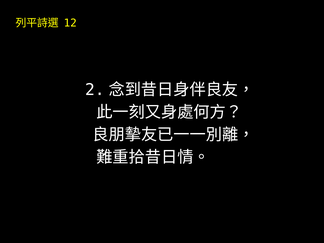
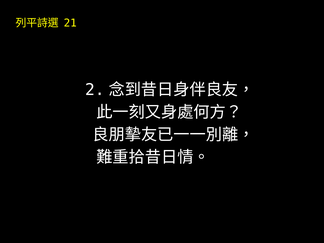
12: 12 -> 21
